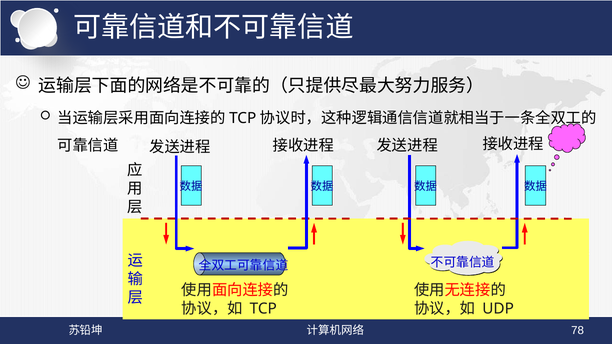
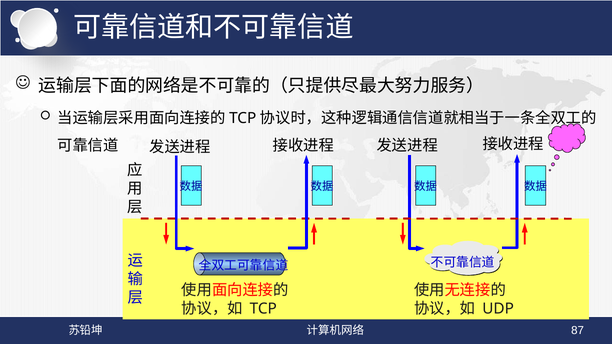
78: 78 -> 87
